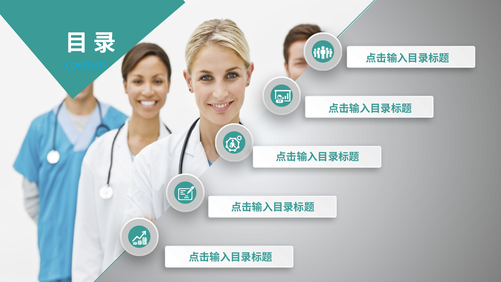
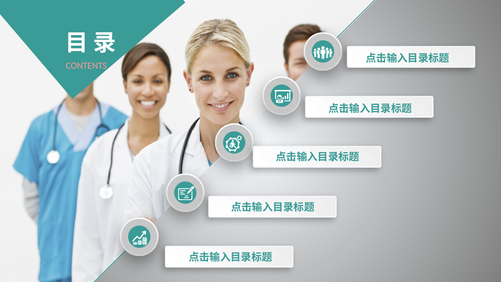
CONTENTS colour: light blue -> pink
